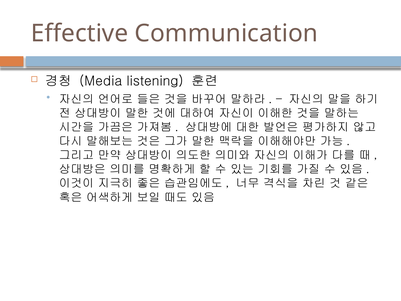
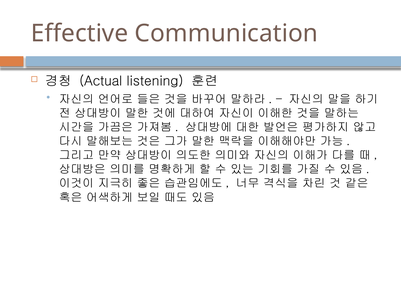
Media: Media -> Actual
